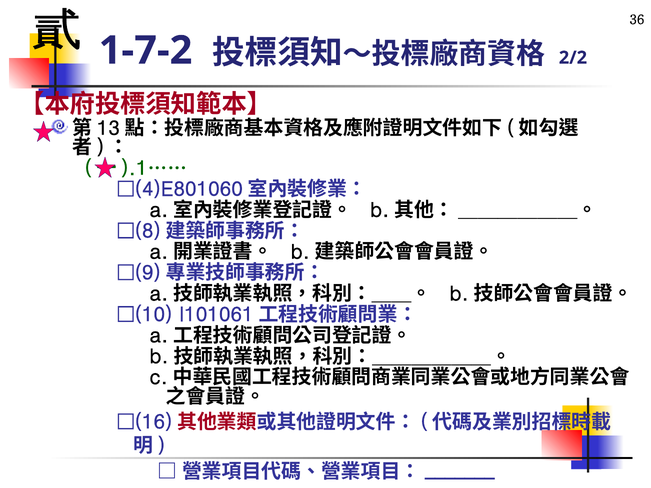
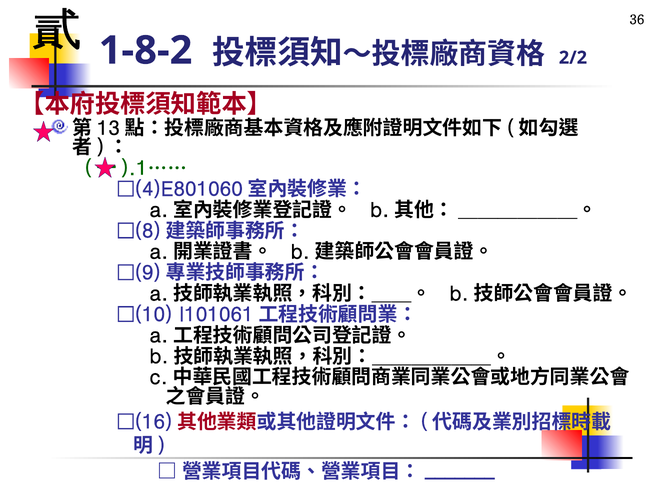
1-7-2: 1-7-2 -> 1-8-2
